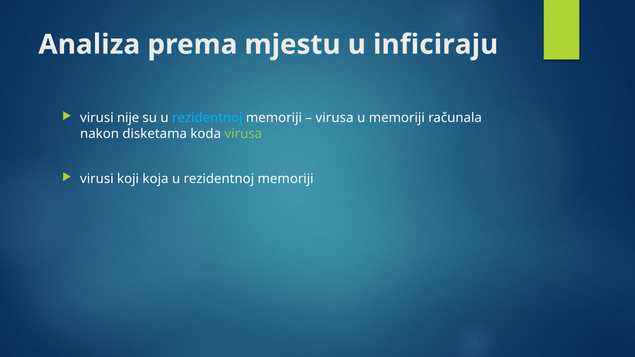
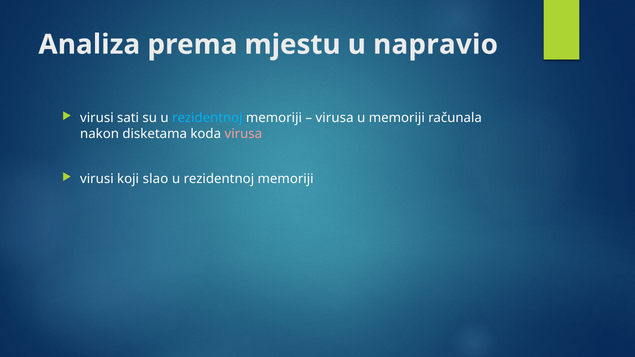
inficiraju: inficiraju -> napravio
nije: nije -> sati
virusa at (243, 134) colour: light green -> pink
koja: koja -> slao
